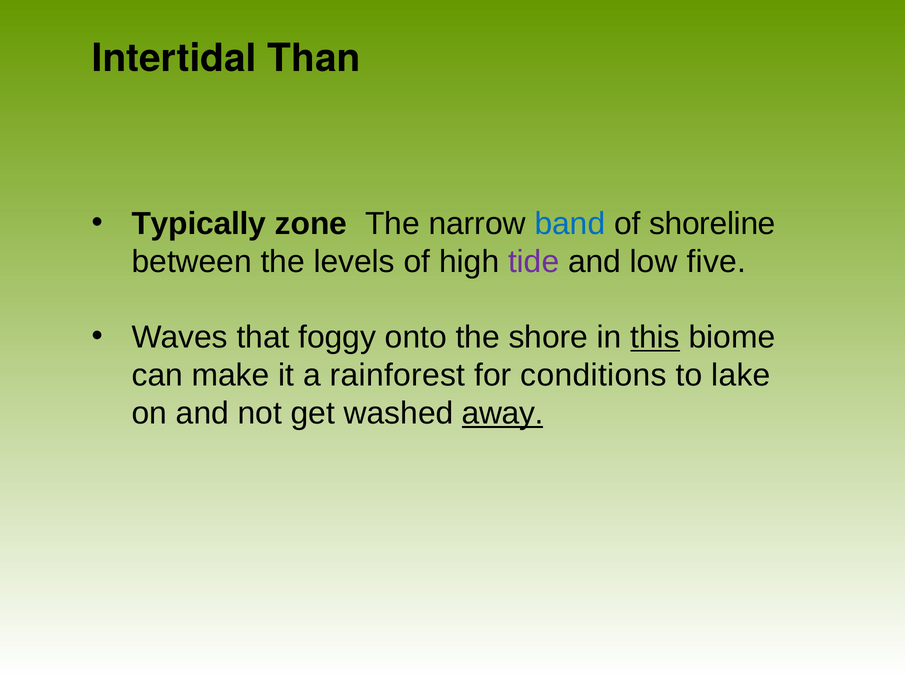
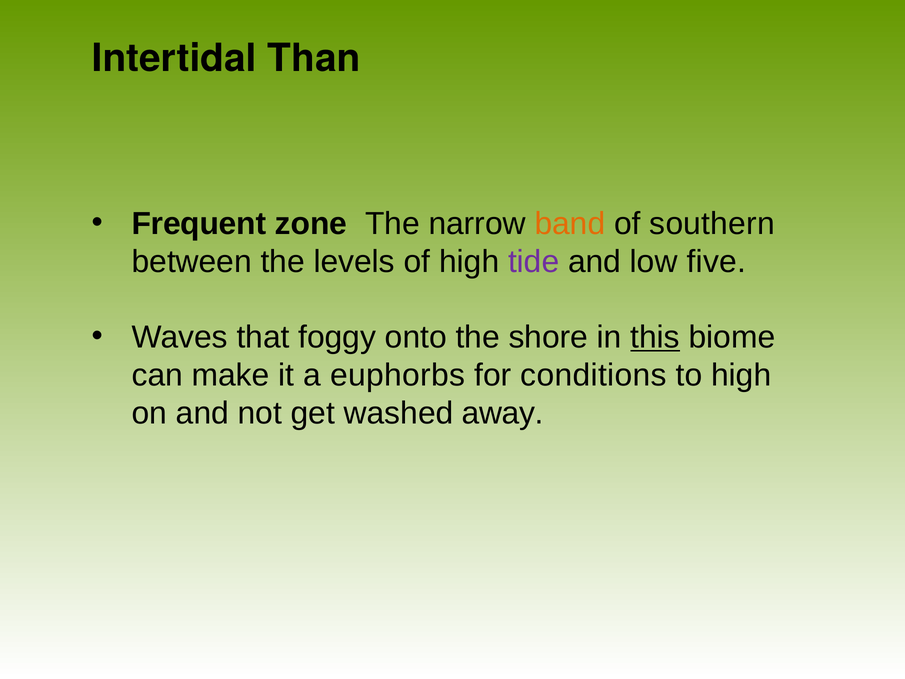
Typically: Typically -> Frequent
band colour: blue -> orange
shoreline: shoreline -> southern
rainforest: rainforest -> euphorbs
to lake: lake -> high
away underline: present -> none
